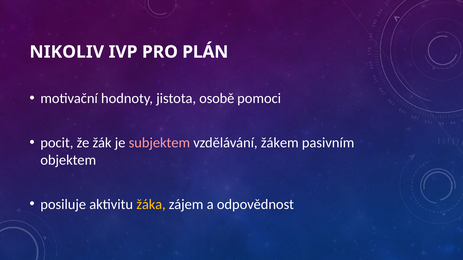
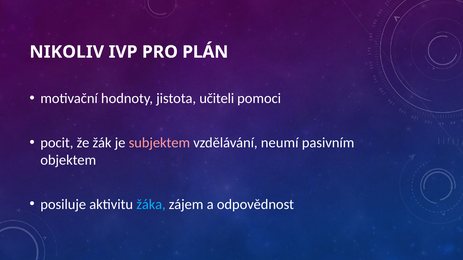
osobě: osobě -> učiteli
žákem: žákem -> neumí
žáka colour: yellow -> light blue
